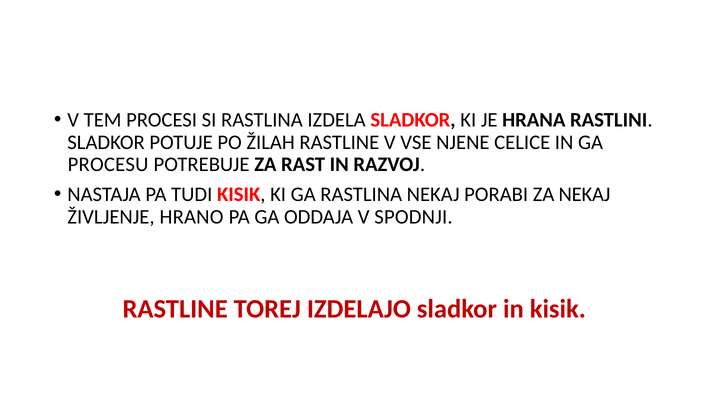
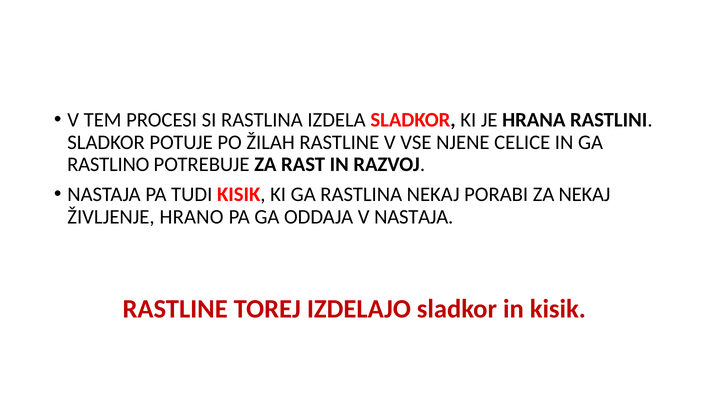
PROCESU: PROCESU -> RASTLINO
V SPODNJI: SPODNJI -> NASTAJA
